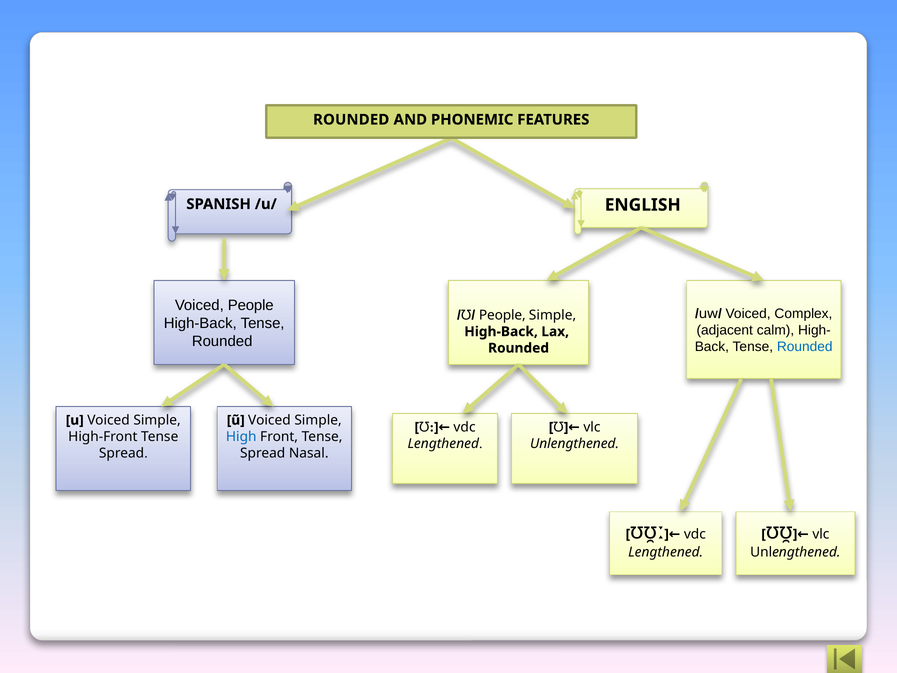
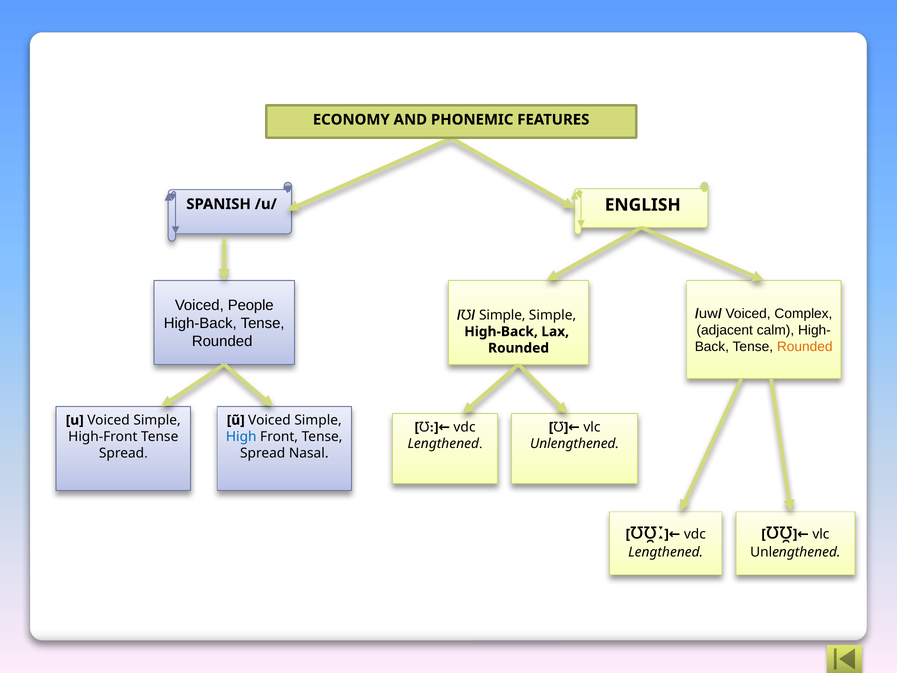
ROUNDED at (351, 120): ROUNDED -> ECONOMY
People at (502, 315): People -> Simple
Rounded at (805, 347) colour: blue -> orange
